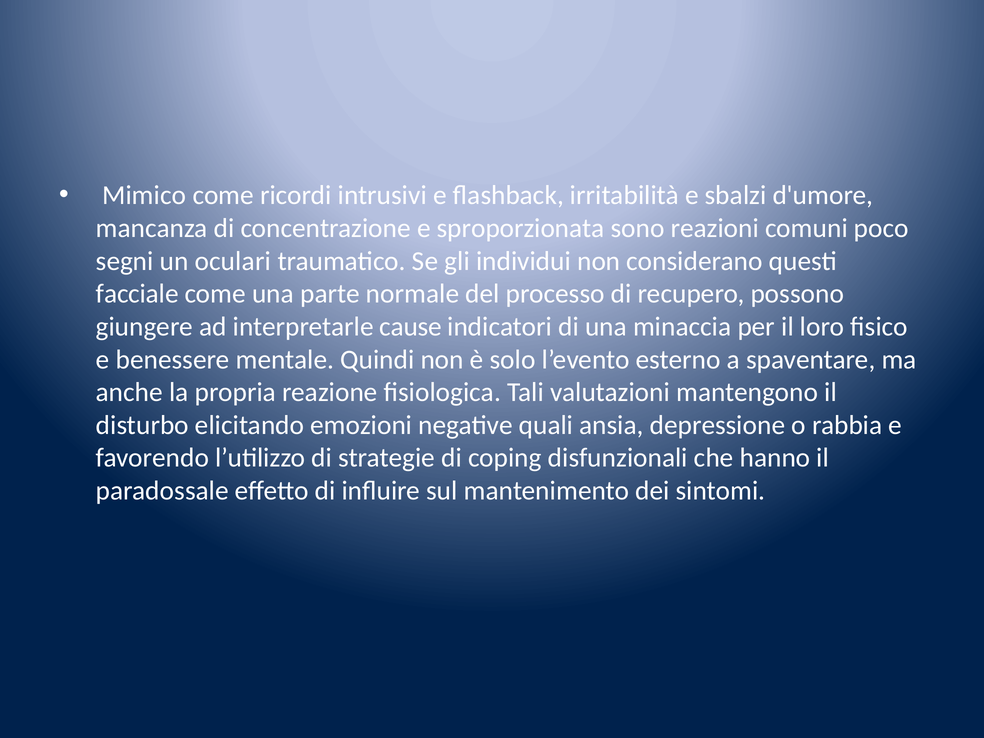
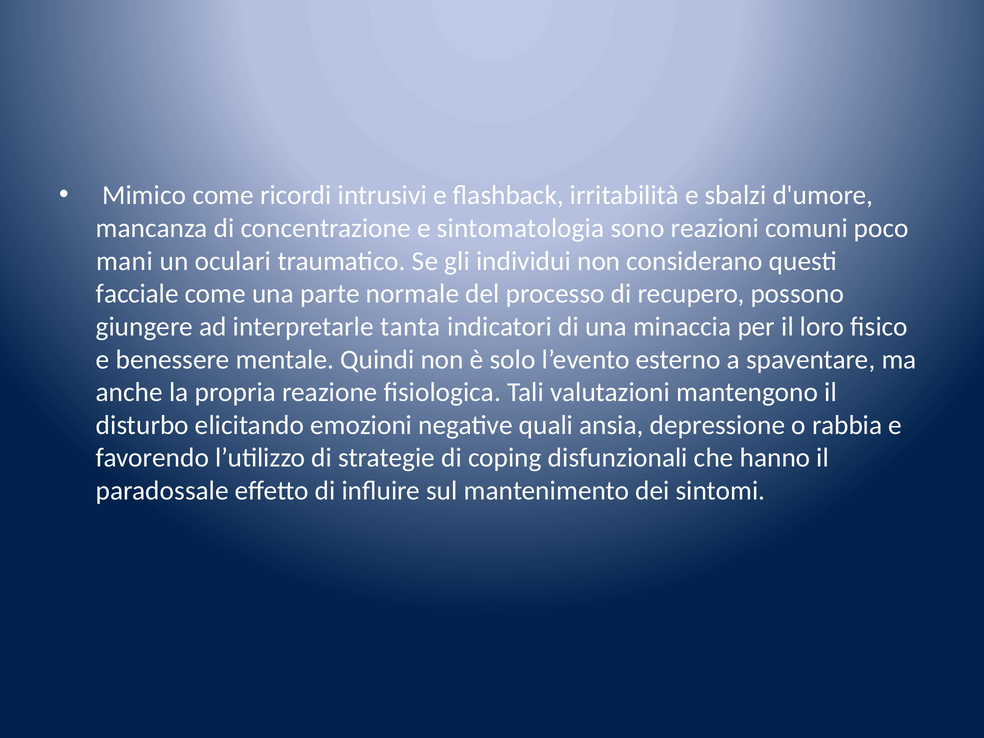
sproporzionata: sproporzionata -> sintomatologia
segni: segni -> mani
cause: cause -> tanta
